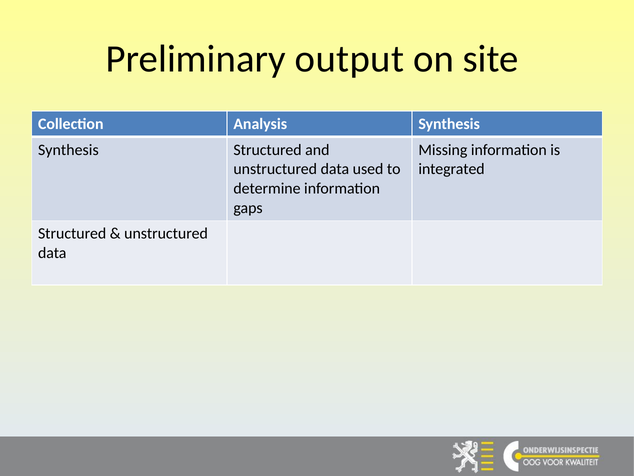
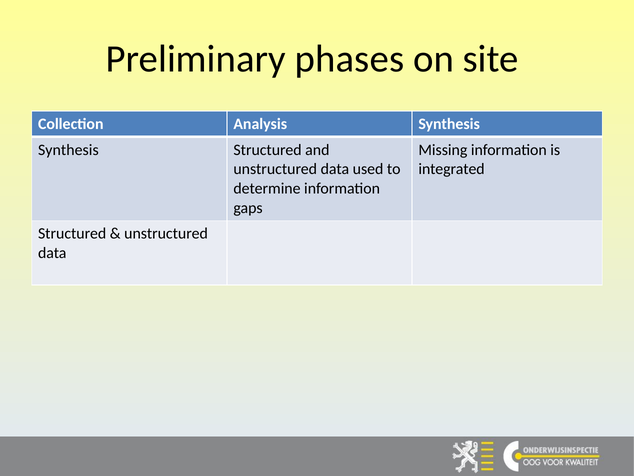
output: output -> phases
